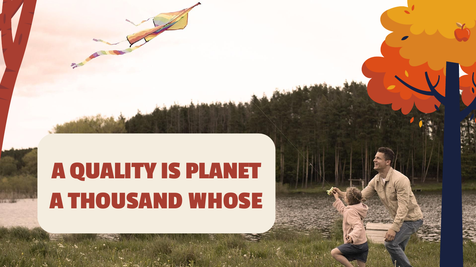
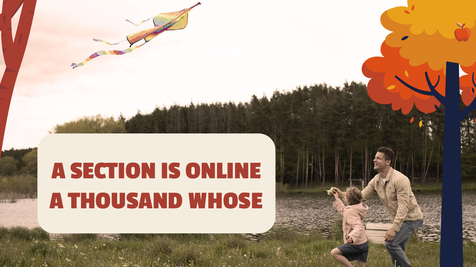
QUALITY: QUALITY -> SECTION
PLANET: PLANET -> ONLINE
